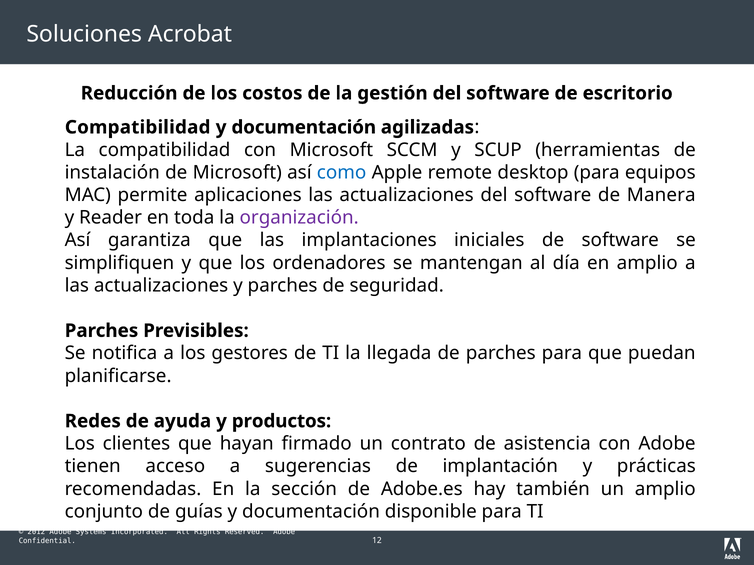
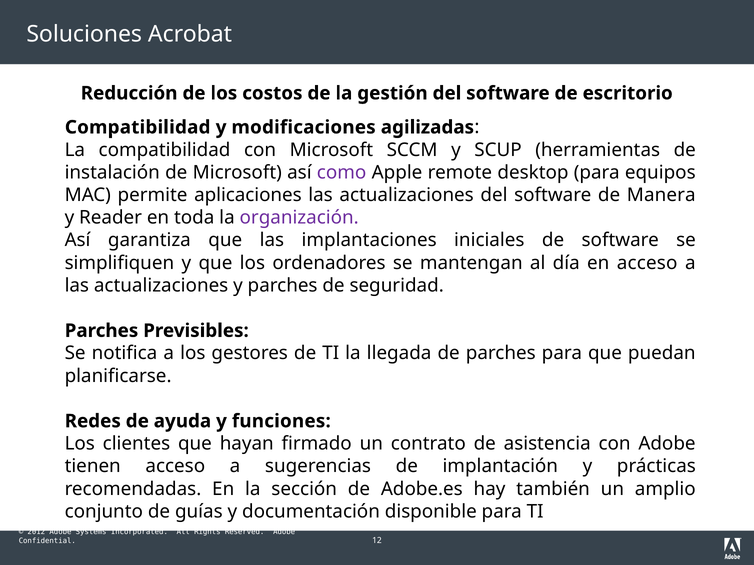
documentación at (304, 127): documentación -> modificaciones
como colour: blue -> purple
en amplio: amplio -> acceso
productos: productos -> funciones
